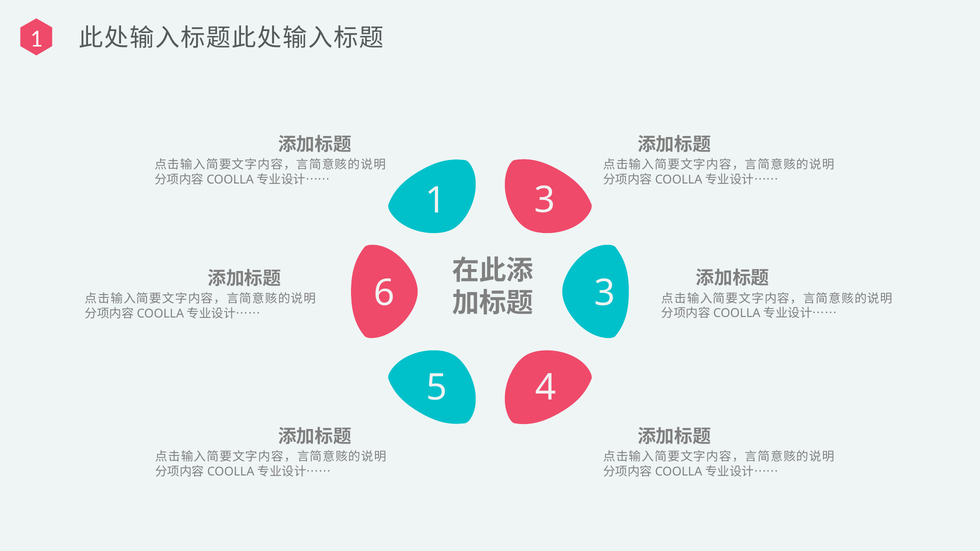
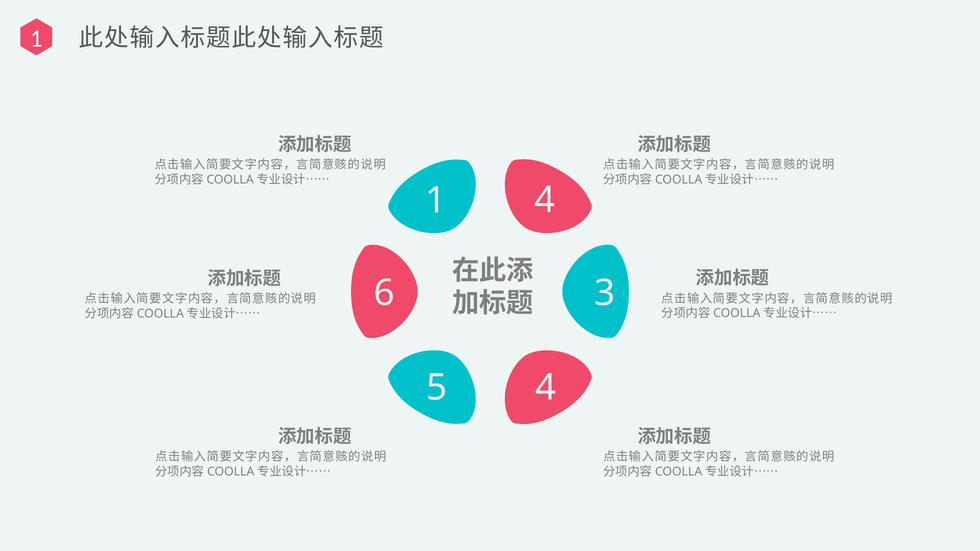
1 3: 3 -> 4
